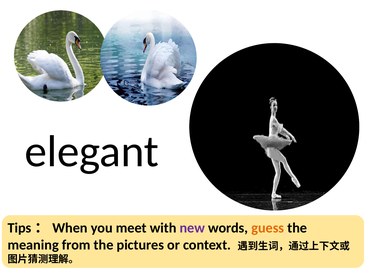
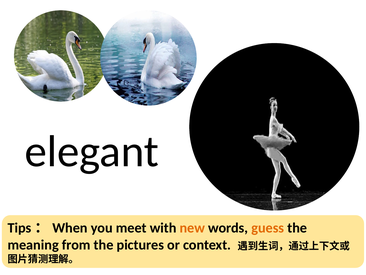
new colour: purple -> orange
